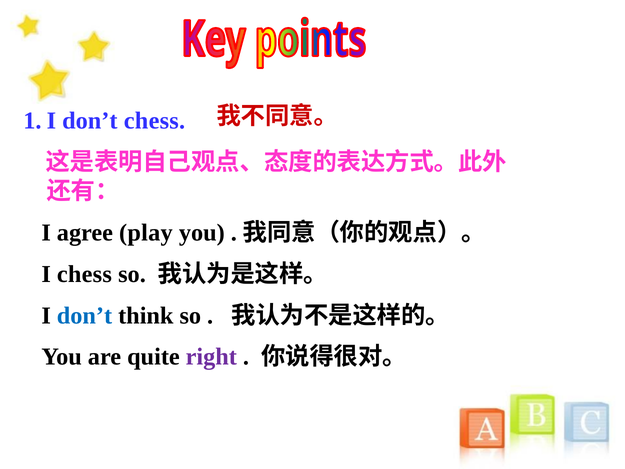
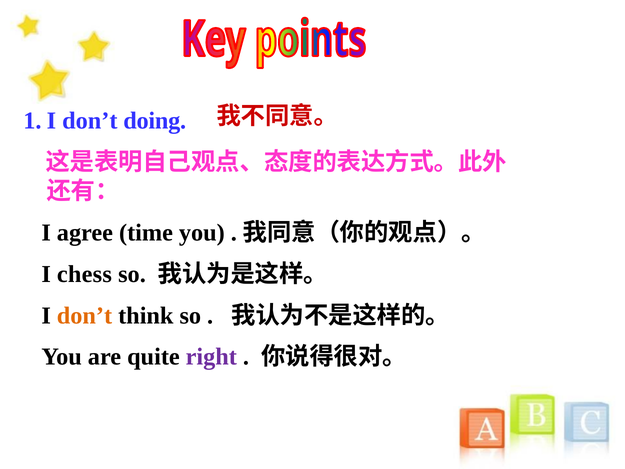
don’t chess: chess -> doing
play: play -> time
don’t at (85, 315) colour: blue -> orange
